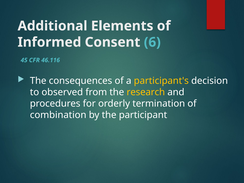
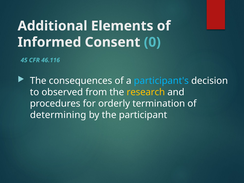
6: 6 -> 0
participant's colour: yellow -> light blue
combination: combination -> determining
